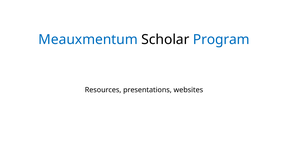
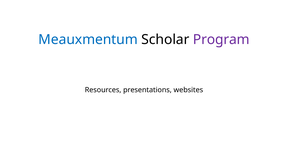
Program colour: blue -> purple
